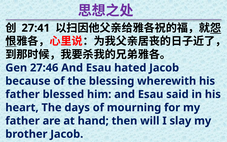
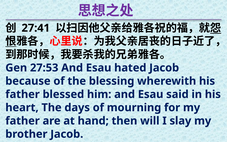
27:46: 27:46 -> 27:53
